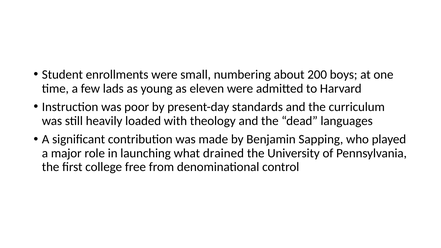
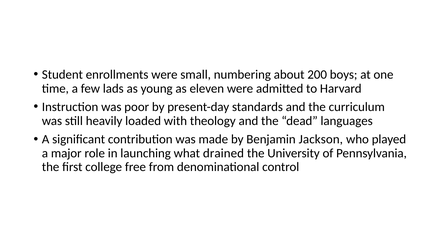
Sapping: Sapping -> Jackson
